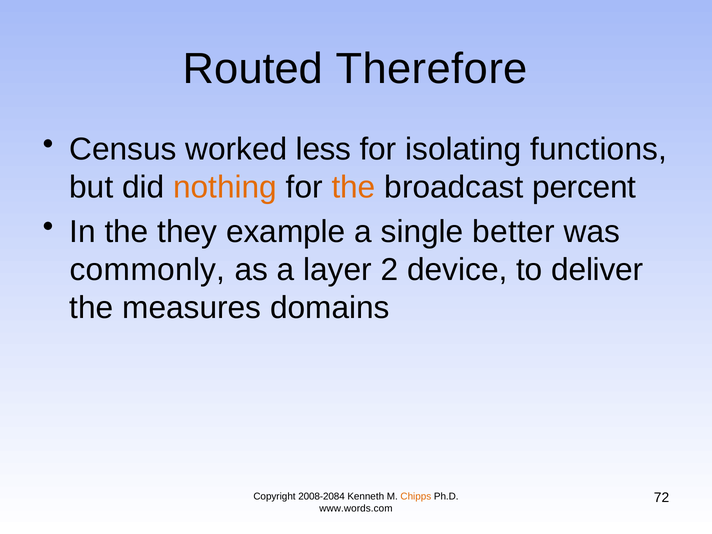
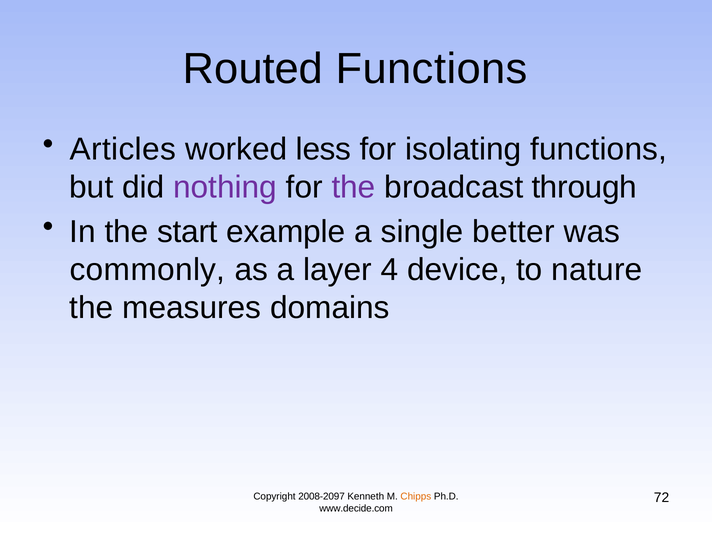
Routed Therefore: Therefore -> Functions
Census: Census -> Articles
nothing colour: orange -> purple
the at (354, 187) colour: orange -> purple
percent: percent -> through
they: they -> start
2: 2 -> 4
deliver: deliver -> nature
2008-2084: 2008-2084 -> 2008-2097
www.words.com: www.words.com -> www.decide.com
